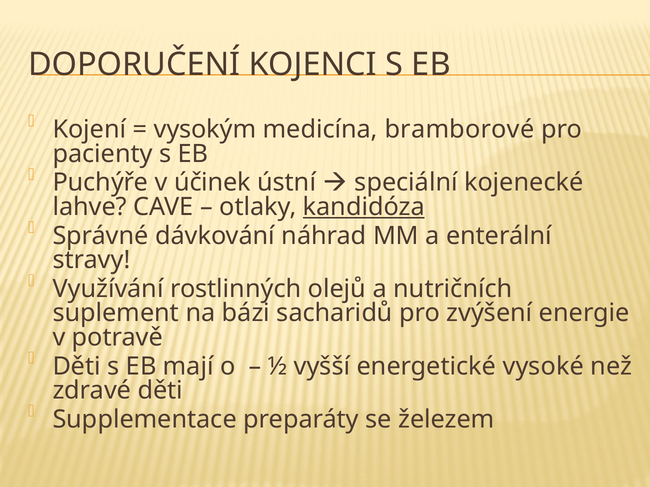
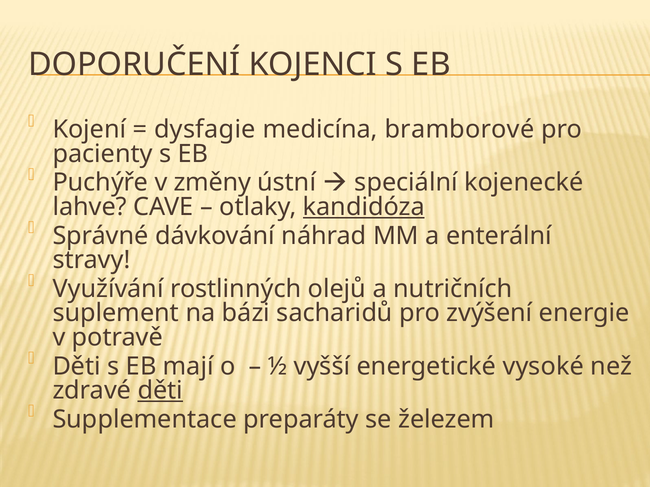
vysokým: vysokým -> dysfagie
účinek: účinek -> změny
děti at (160, 391) underline: none -> present
